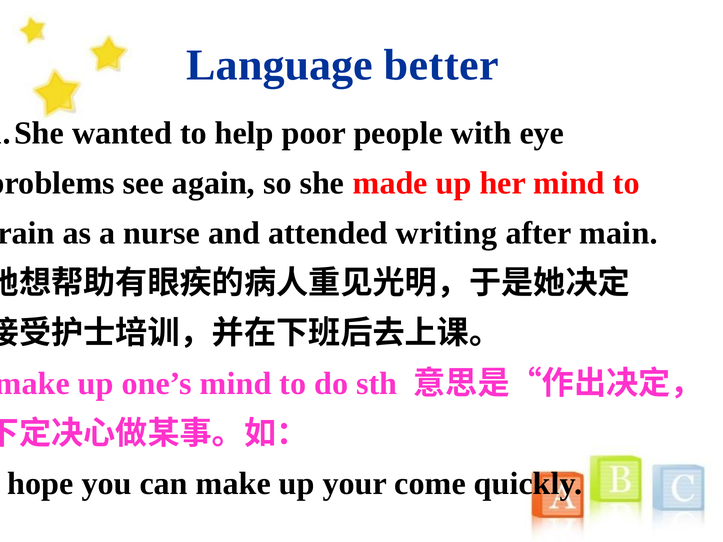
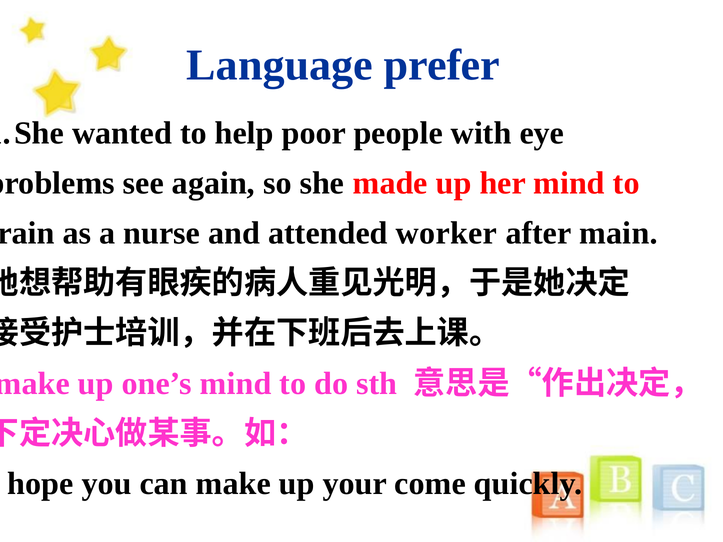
better: better -> prefer
writing: writing -> worker
